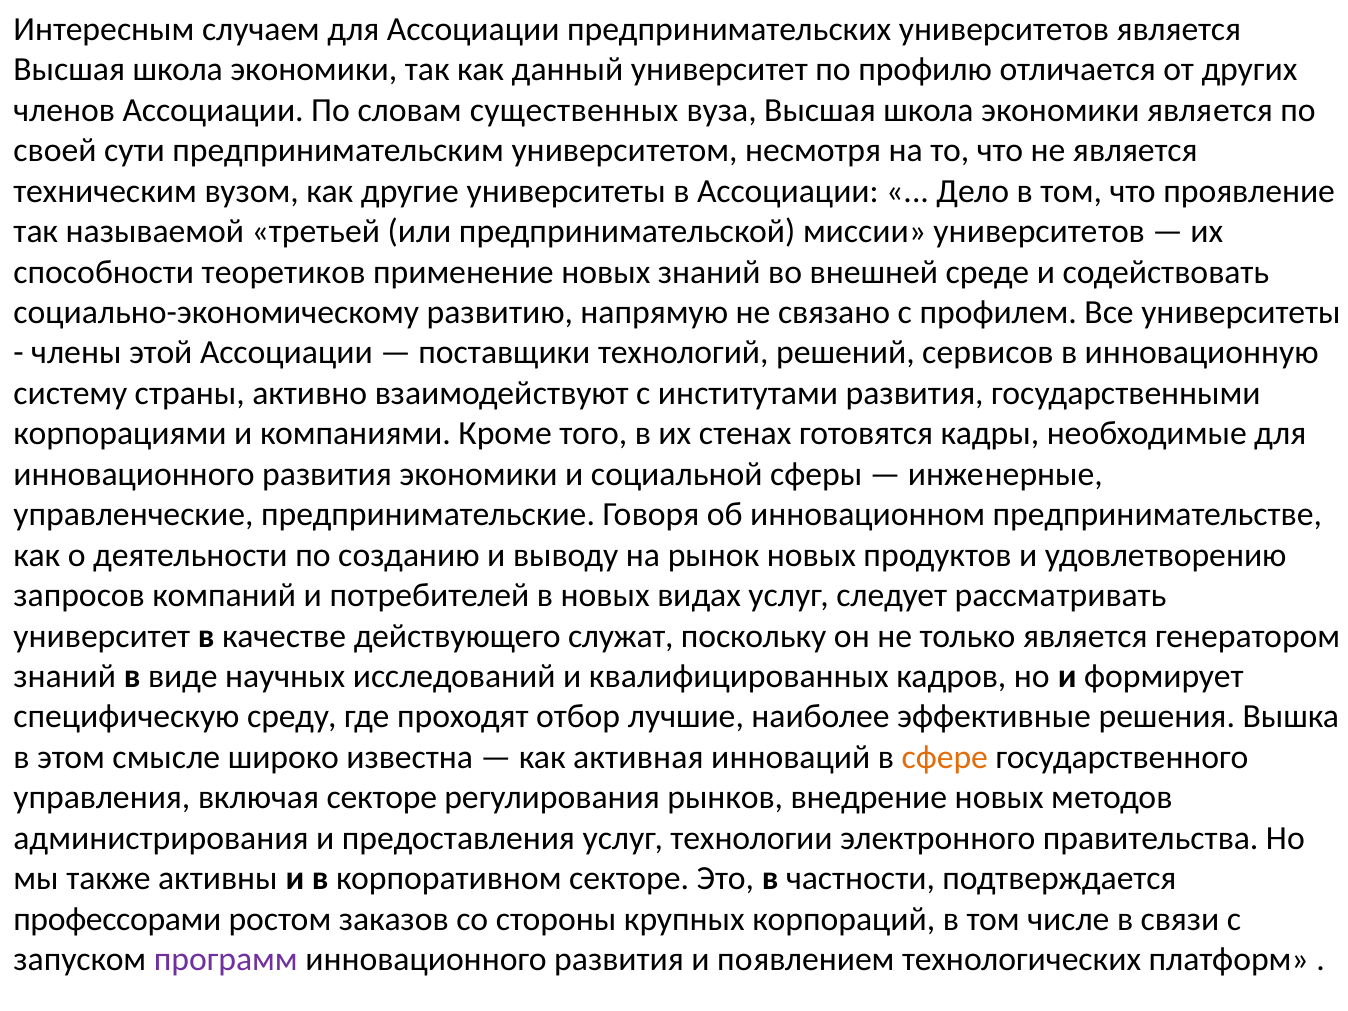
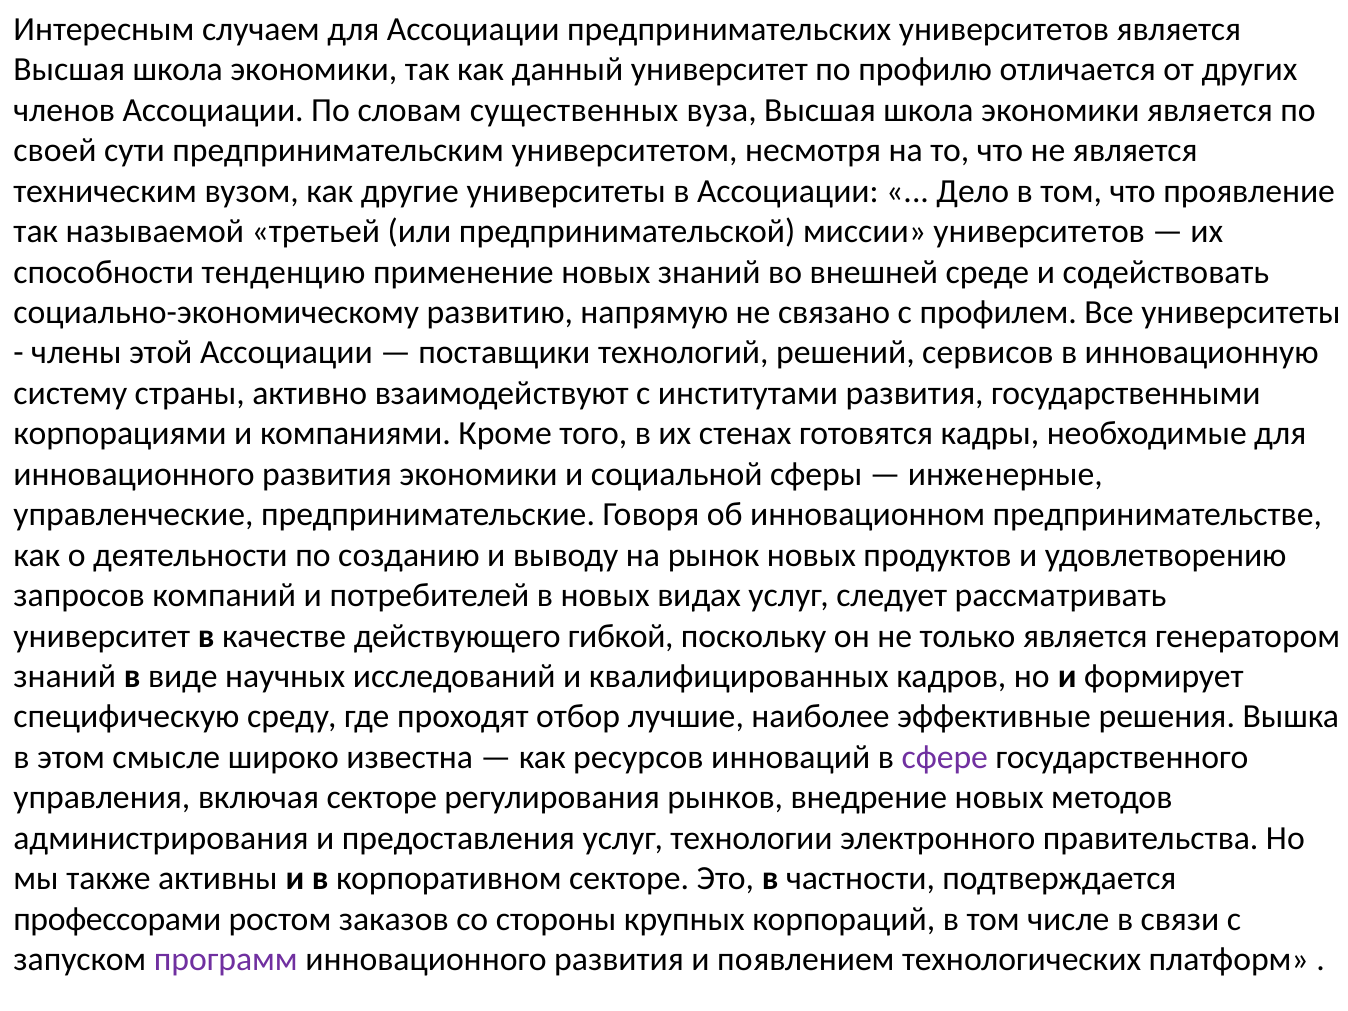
теоретиков: теоретиков -> тенденцию
служат: служат -> гибкой
активная: активная -> ресурсов
сфере colour: orange -> purple
